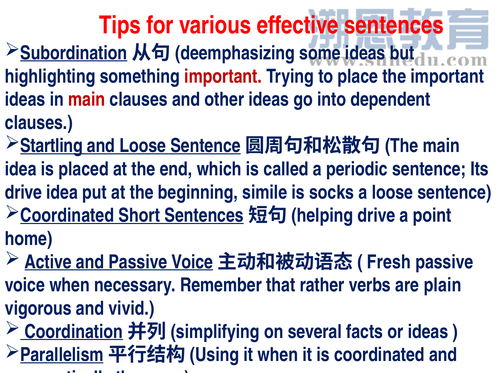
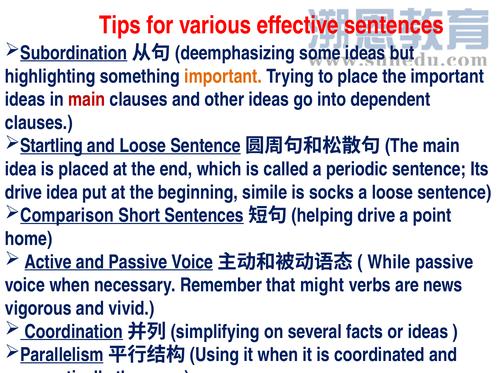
important at (223, 76) colour: red -> orange
Coordinated at (67, 215): Coordinated -> Comparison
Fresh: Fresh -> While
rather: rather -> might
plain: plain -> news
